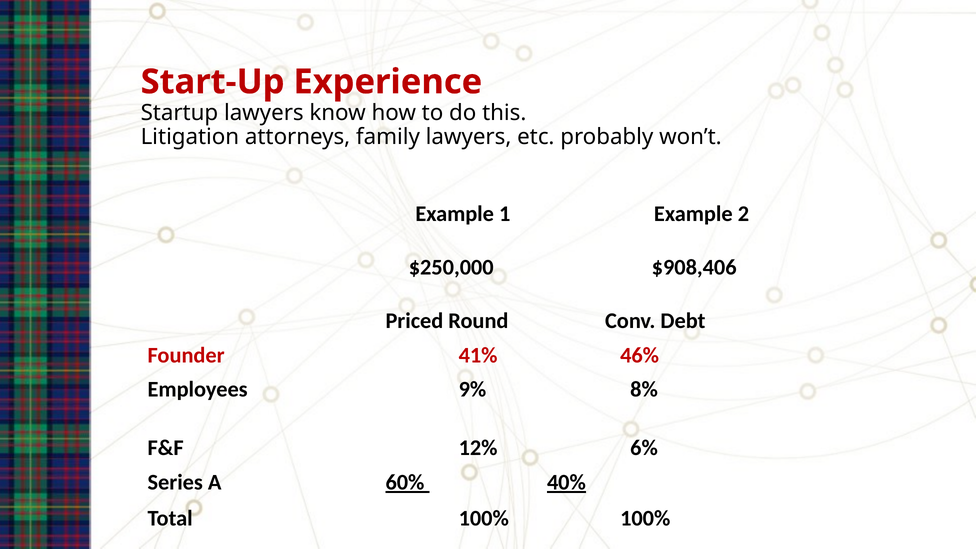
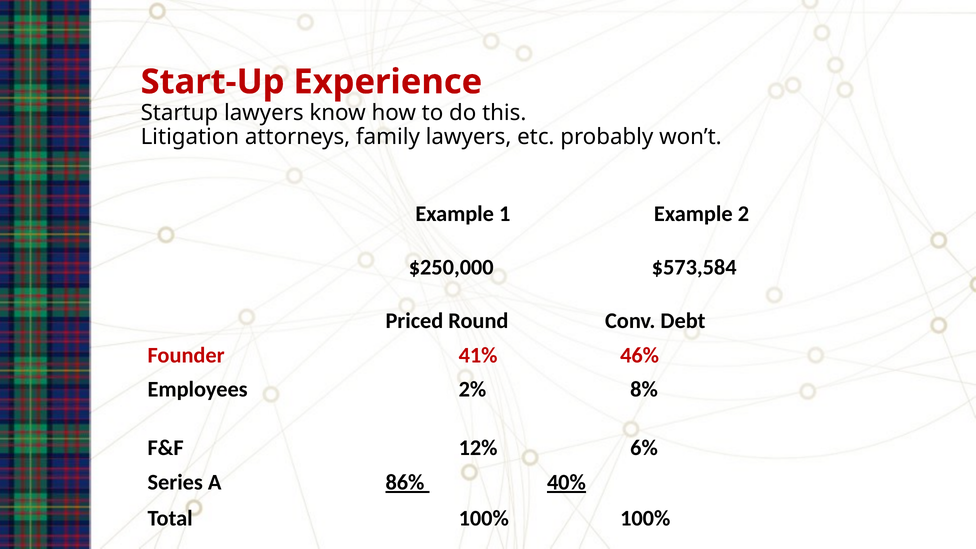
$908,406: $908,406 -> $573,584
9%: 9% -> 2%
60%: 60% -> 86%
